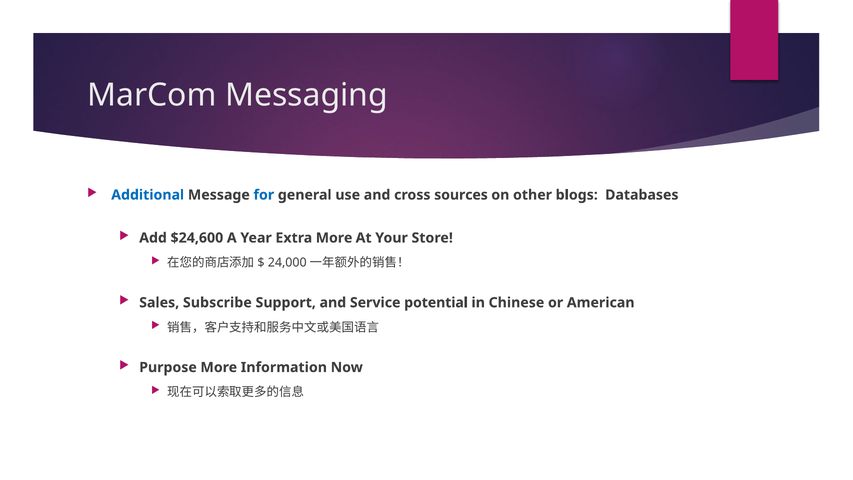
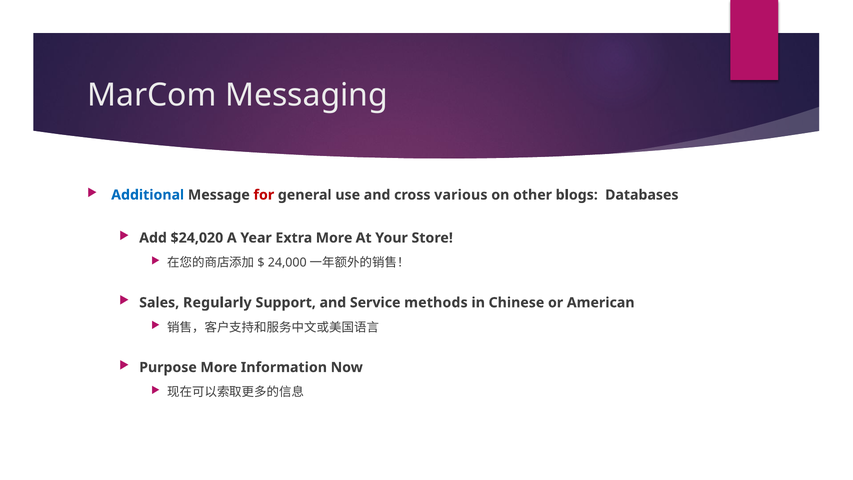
for colour: blue -> red
sources: sources -> various
$24,600: $24,600 -> $24,020
Subscribe: Subscribe -> Regularly
potential: potential -> methods
